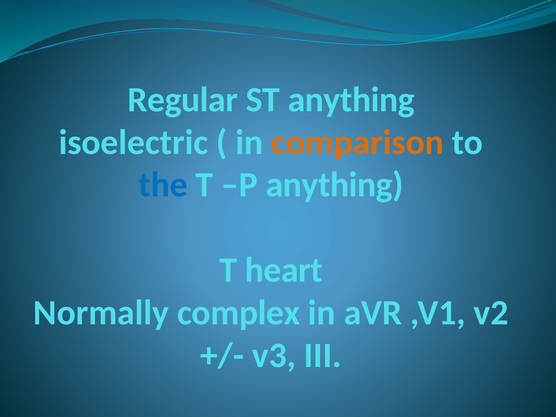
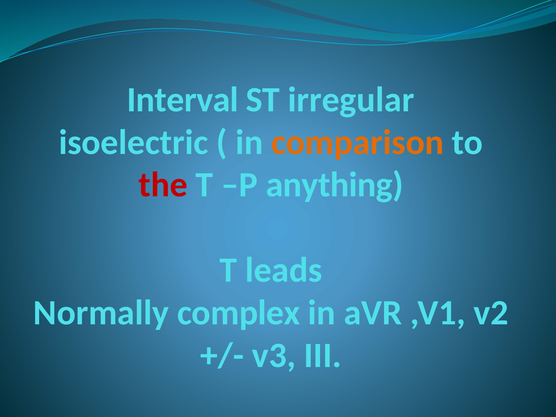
Regular: Regular -> Interval
ST anything: anything -> irregular
the colour: blue -> red
heart: heart -> leads
